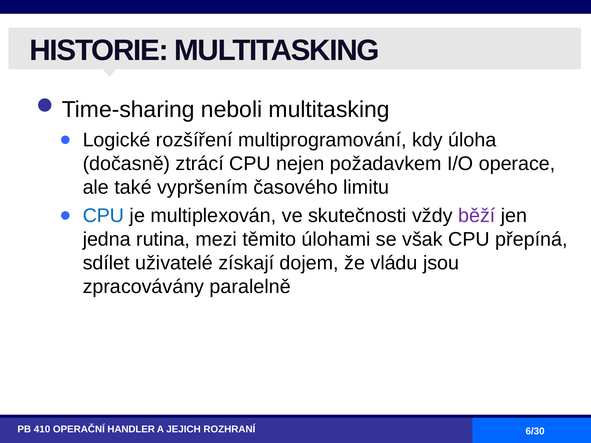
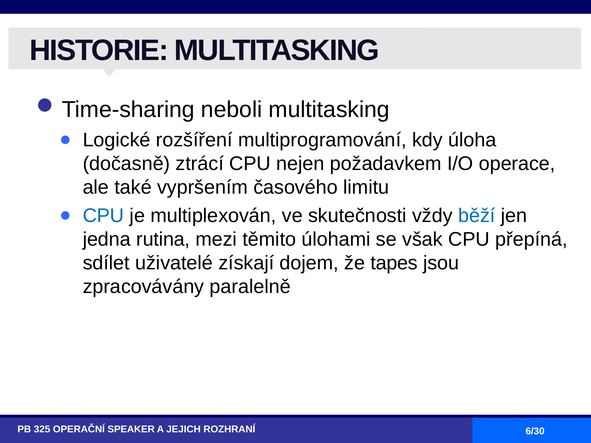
běží colour: purple -> blue
vládu: vládu -> tapes
410: 410 -> 325
HANDLER: HANDLER -> SPEAKER
